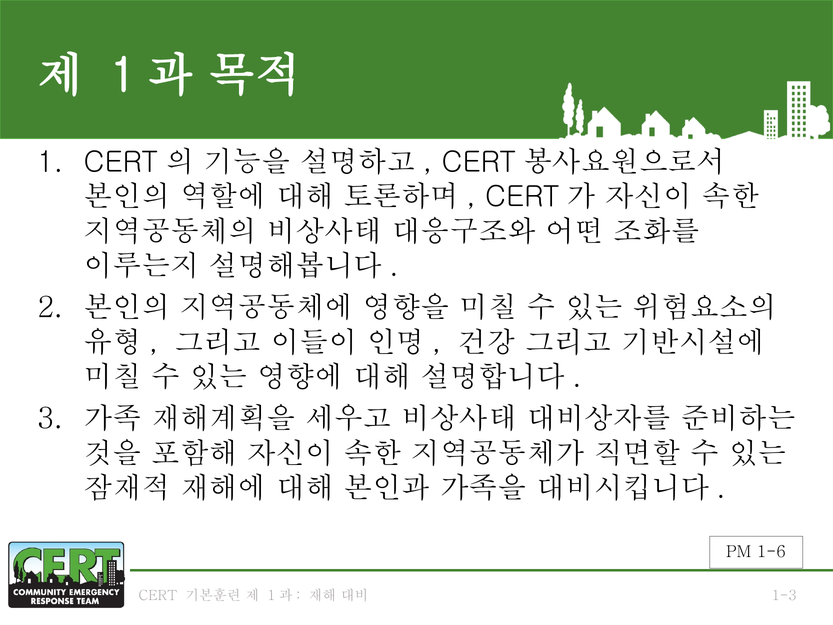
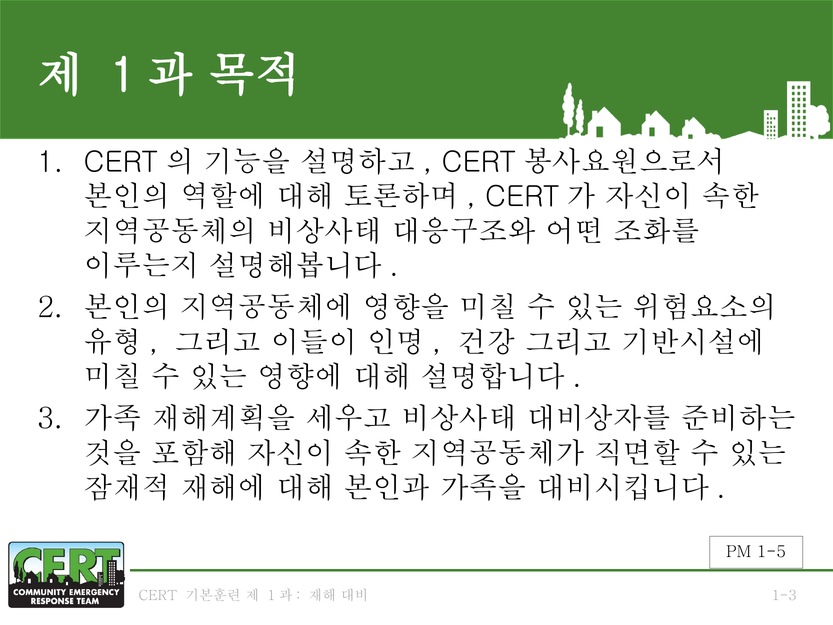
1-6: 1-6 -> 1-5
